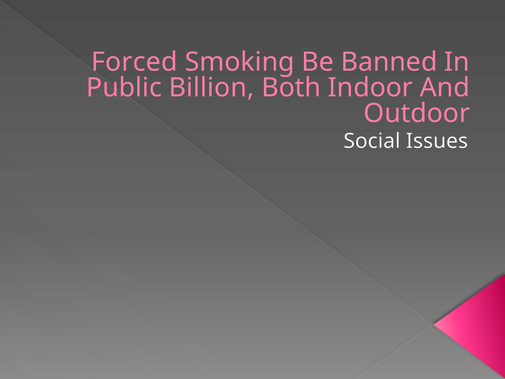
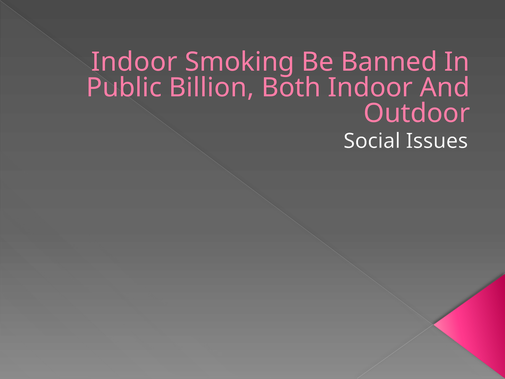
Forced at (134, 62): Forced -> Indoor
